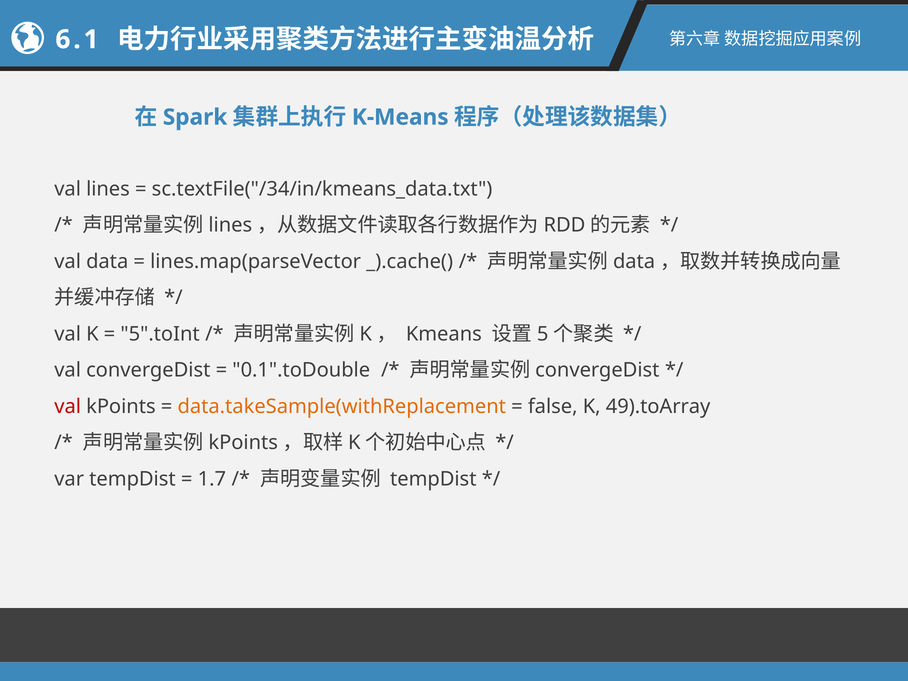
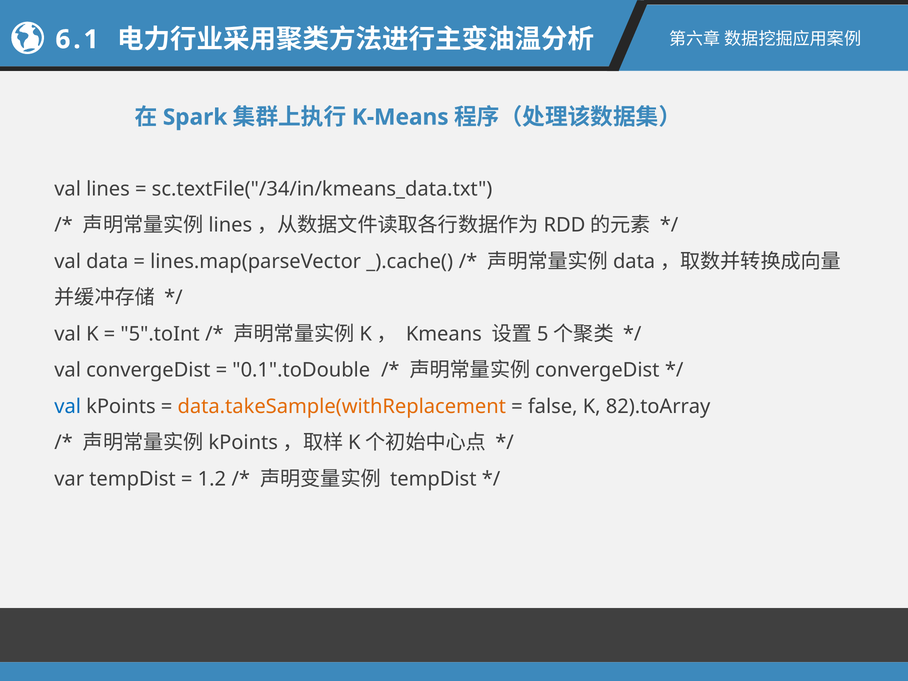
val at (68, 406) colour: red -> blue
49).toArray: 49).toArray -> 82).toArray
1.7: 1.7 -> 1.2
